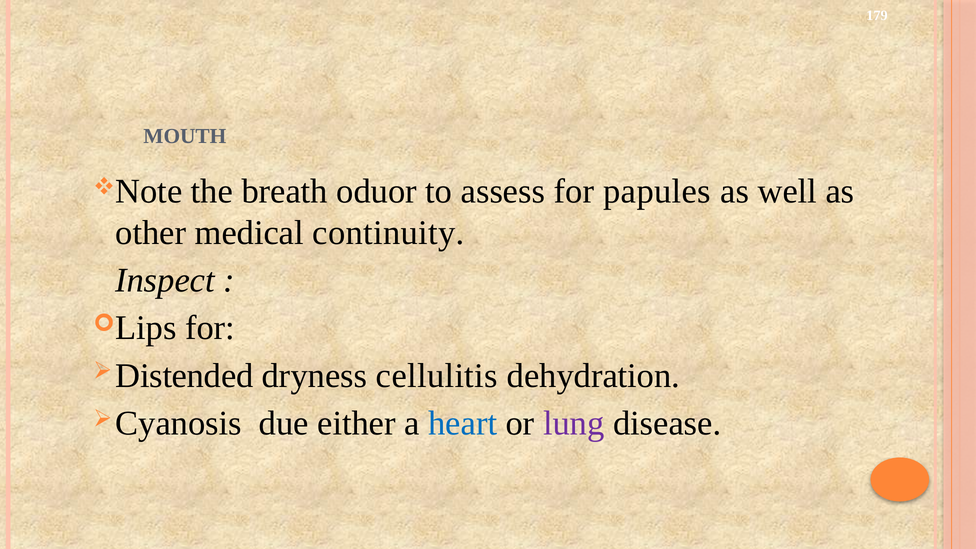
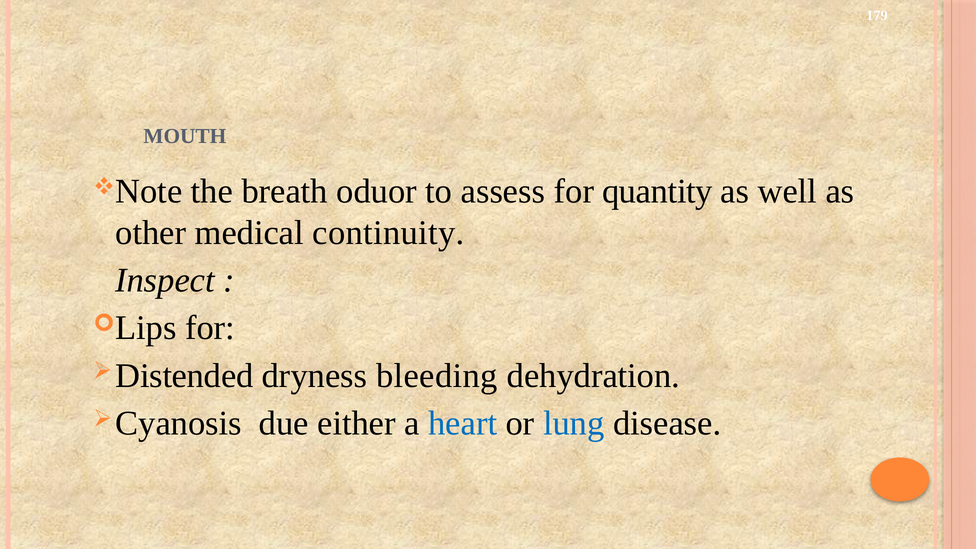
papules: papules -> quantity
cellulitis: cellulitis -> bleeding
lung colour: purple -> blue
